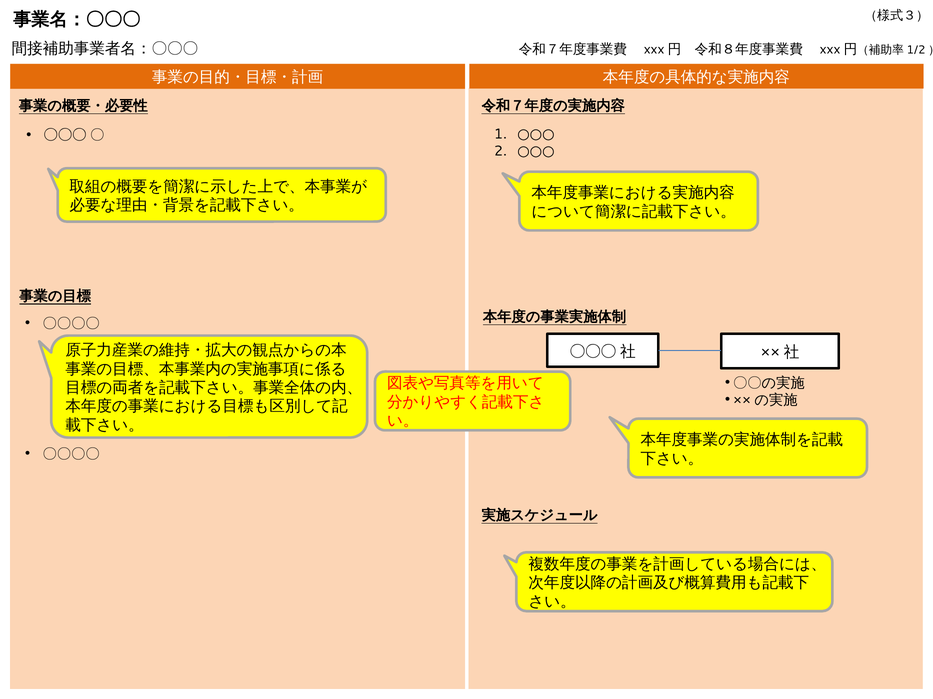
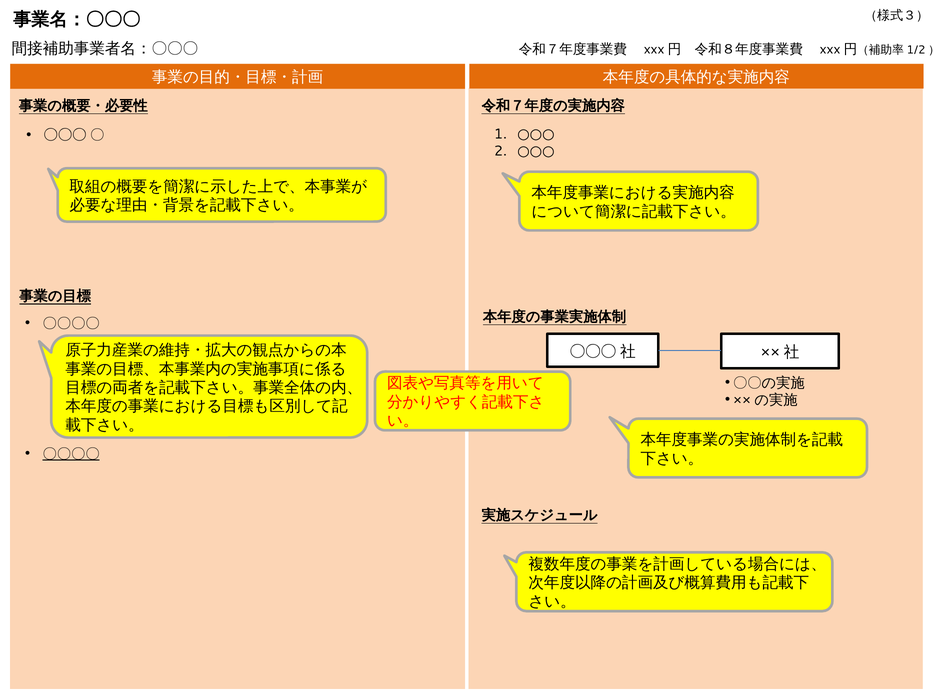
〇〇〇〇 at (71, 454) underline: none -> present
